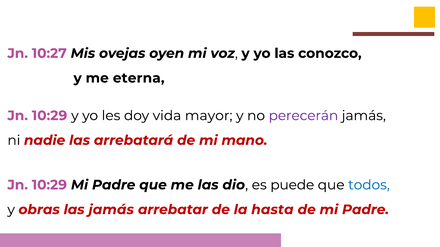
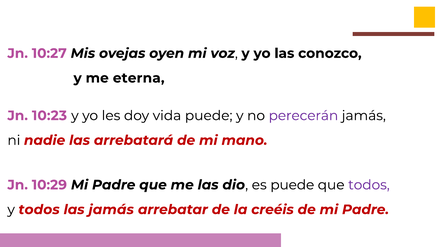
10:29 at (50, 116): 10:29 -> 10:23
vida mayor: mayor -> puede
todos at (369, 185) colour: blue -> purple
y obras: obras -> todos
hasta: hasta -> creéis
